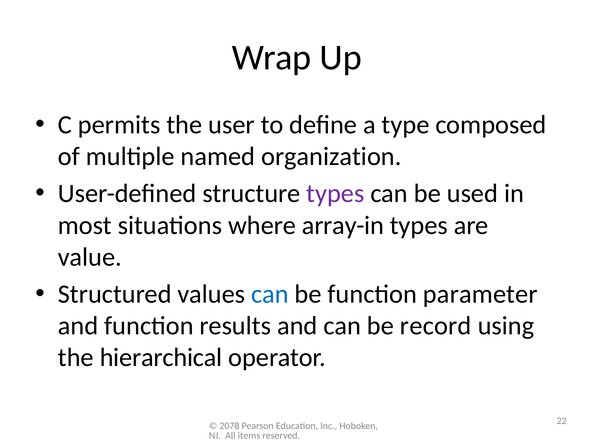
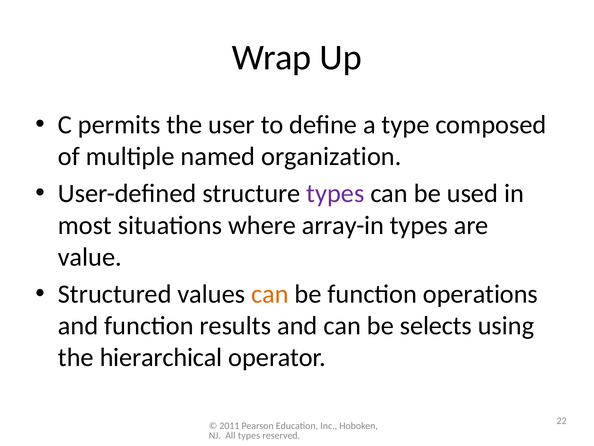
can at (270, 294) colour: blue -> orange
parameter: parameter -> operations
record: record -> selects
2078: 2078 -> 2011
All items: items -> types
